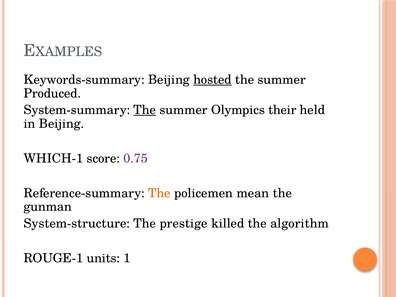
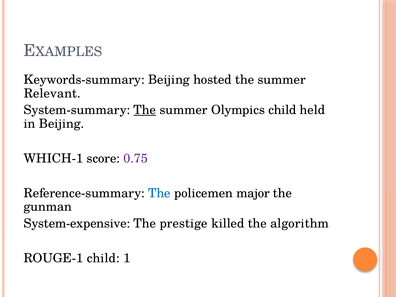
hosted underline: present -> none
Produced: Produced -> Relevant
Olympics their: their -> child
The at (159, 193) colour: orange -> blue
mean: mean -> major
System-structure: System-structure -> System-expensive
ROUGE-1 units: units -> child
